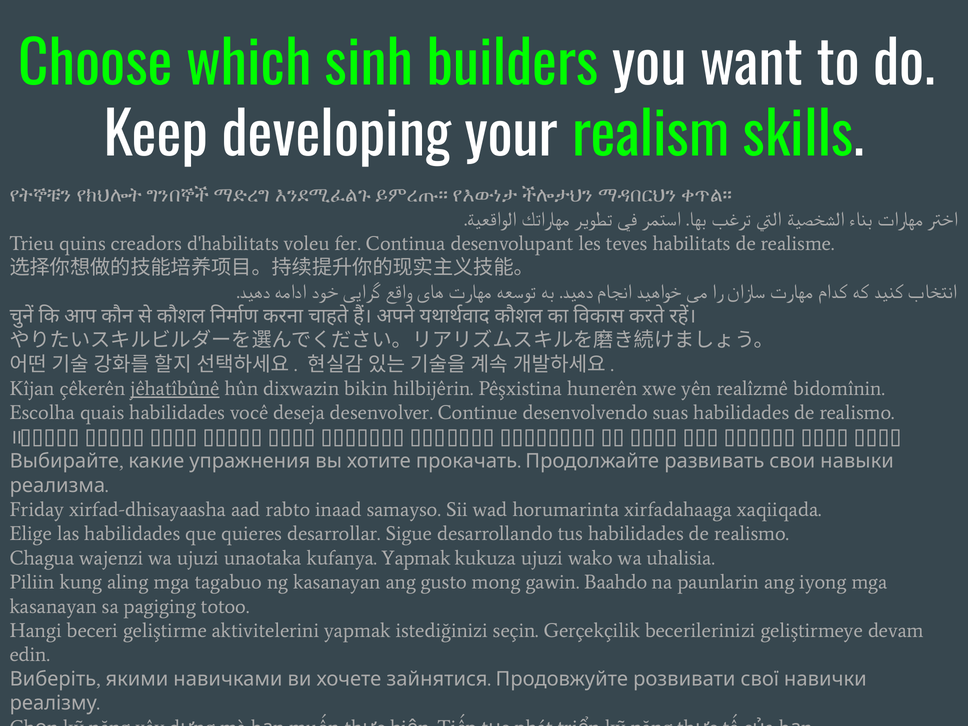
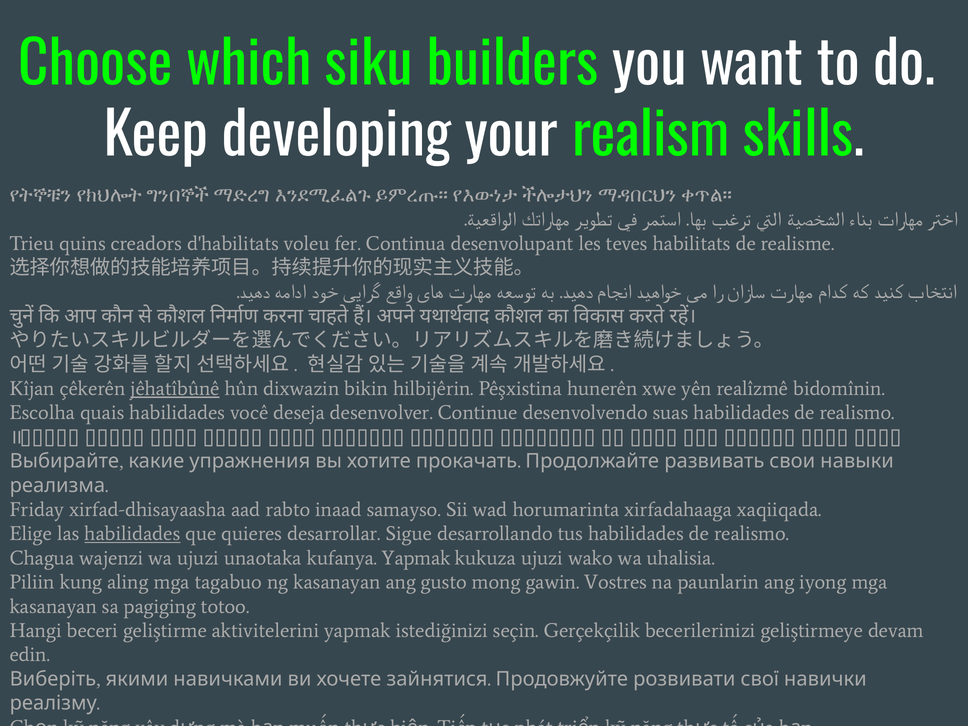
sinh: sinh -> siku
habilidades at (132, 534) underline: none -> present
Baahdo: Baahdo -> Vostres
